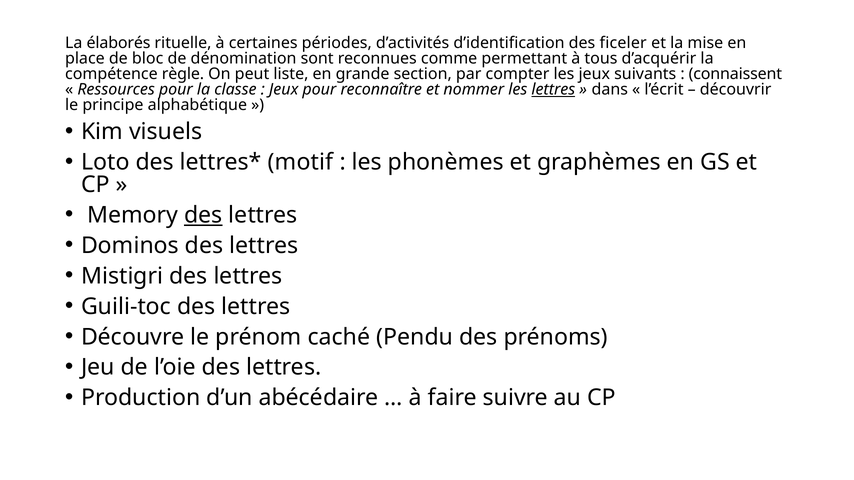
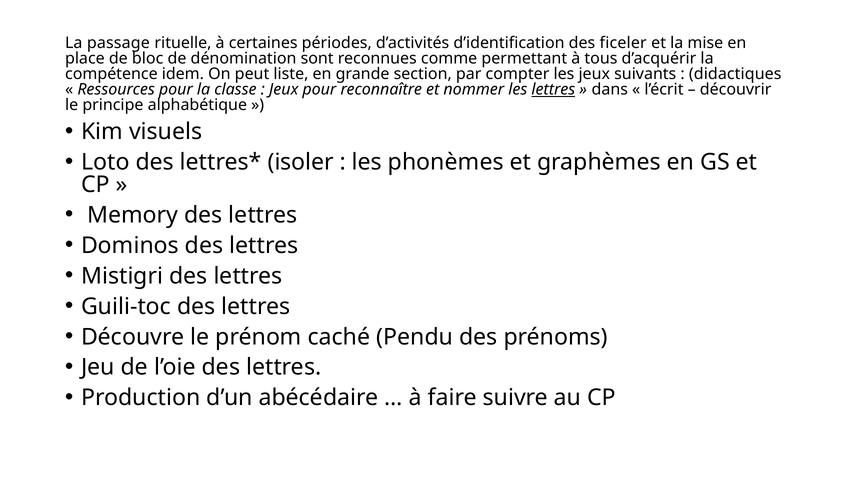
élaborés: élaborés -> passage
règle: règle -> idem
connaissent: connaissent -> didactiques
motif: motif -> isoler
des at (203, 215) underline: present -> none
